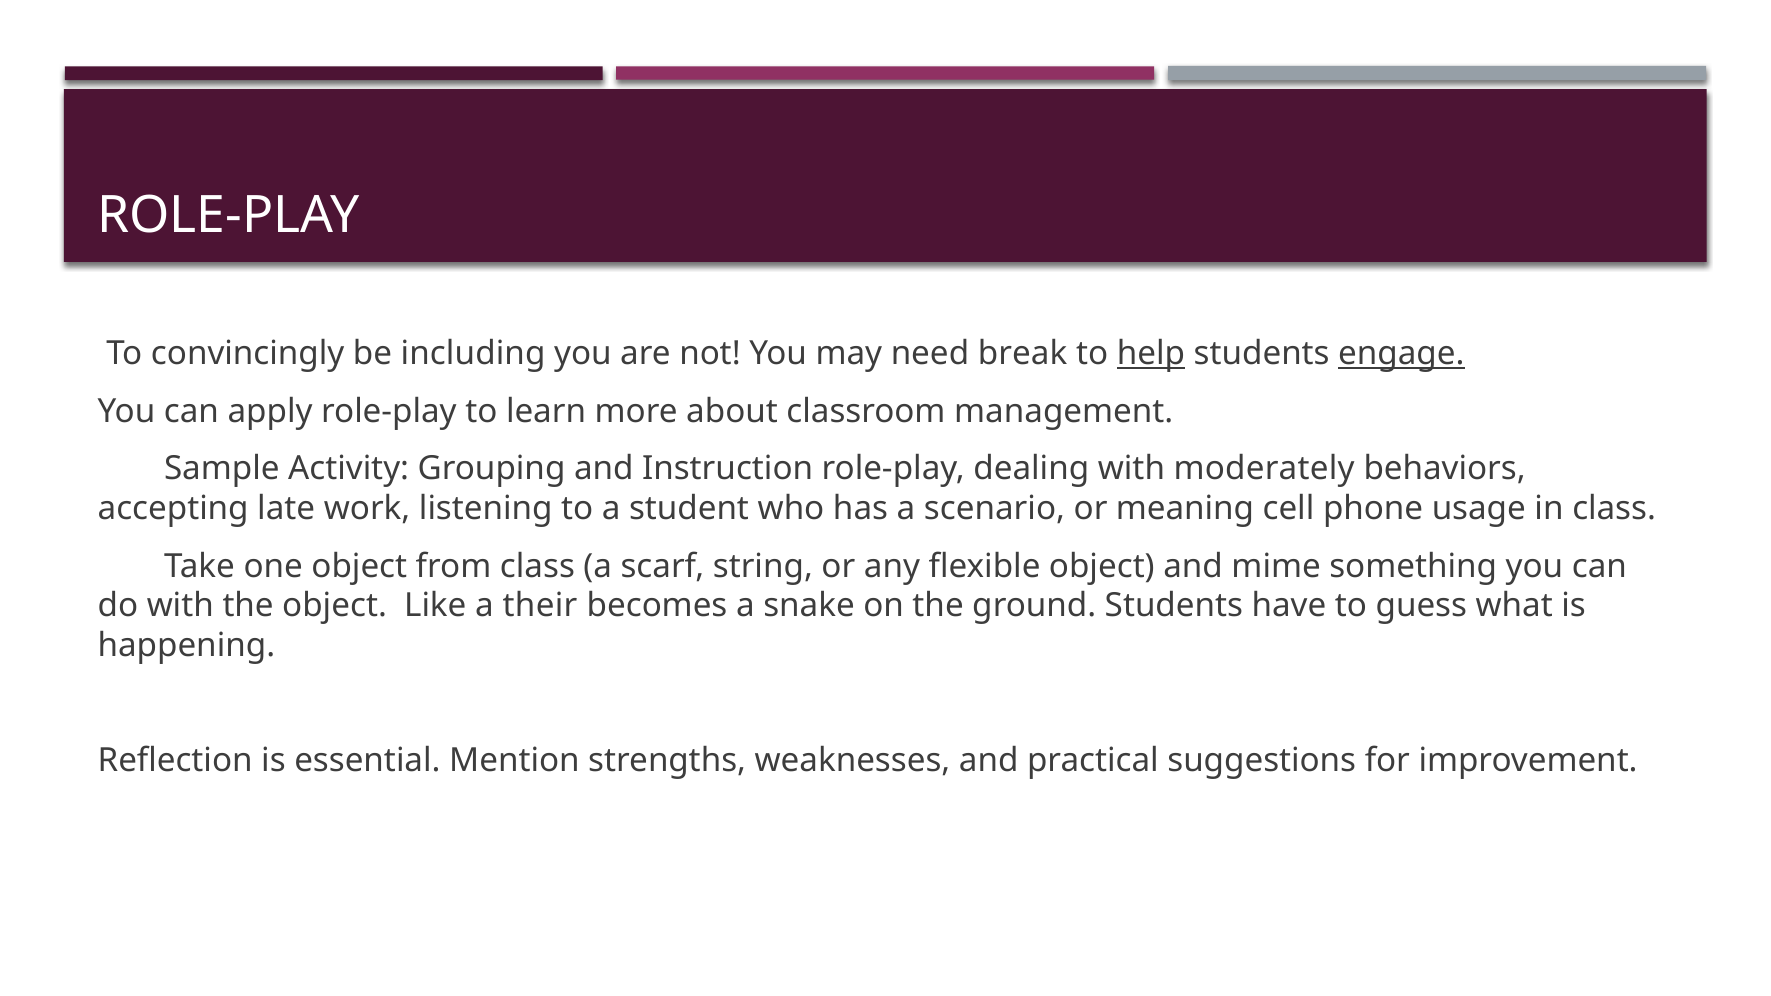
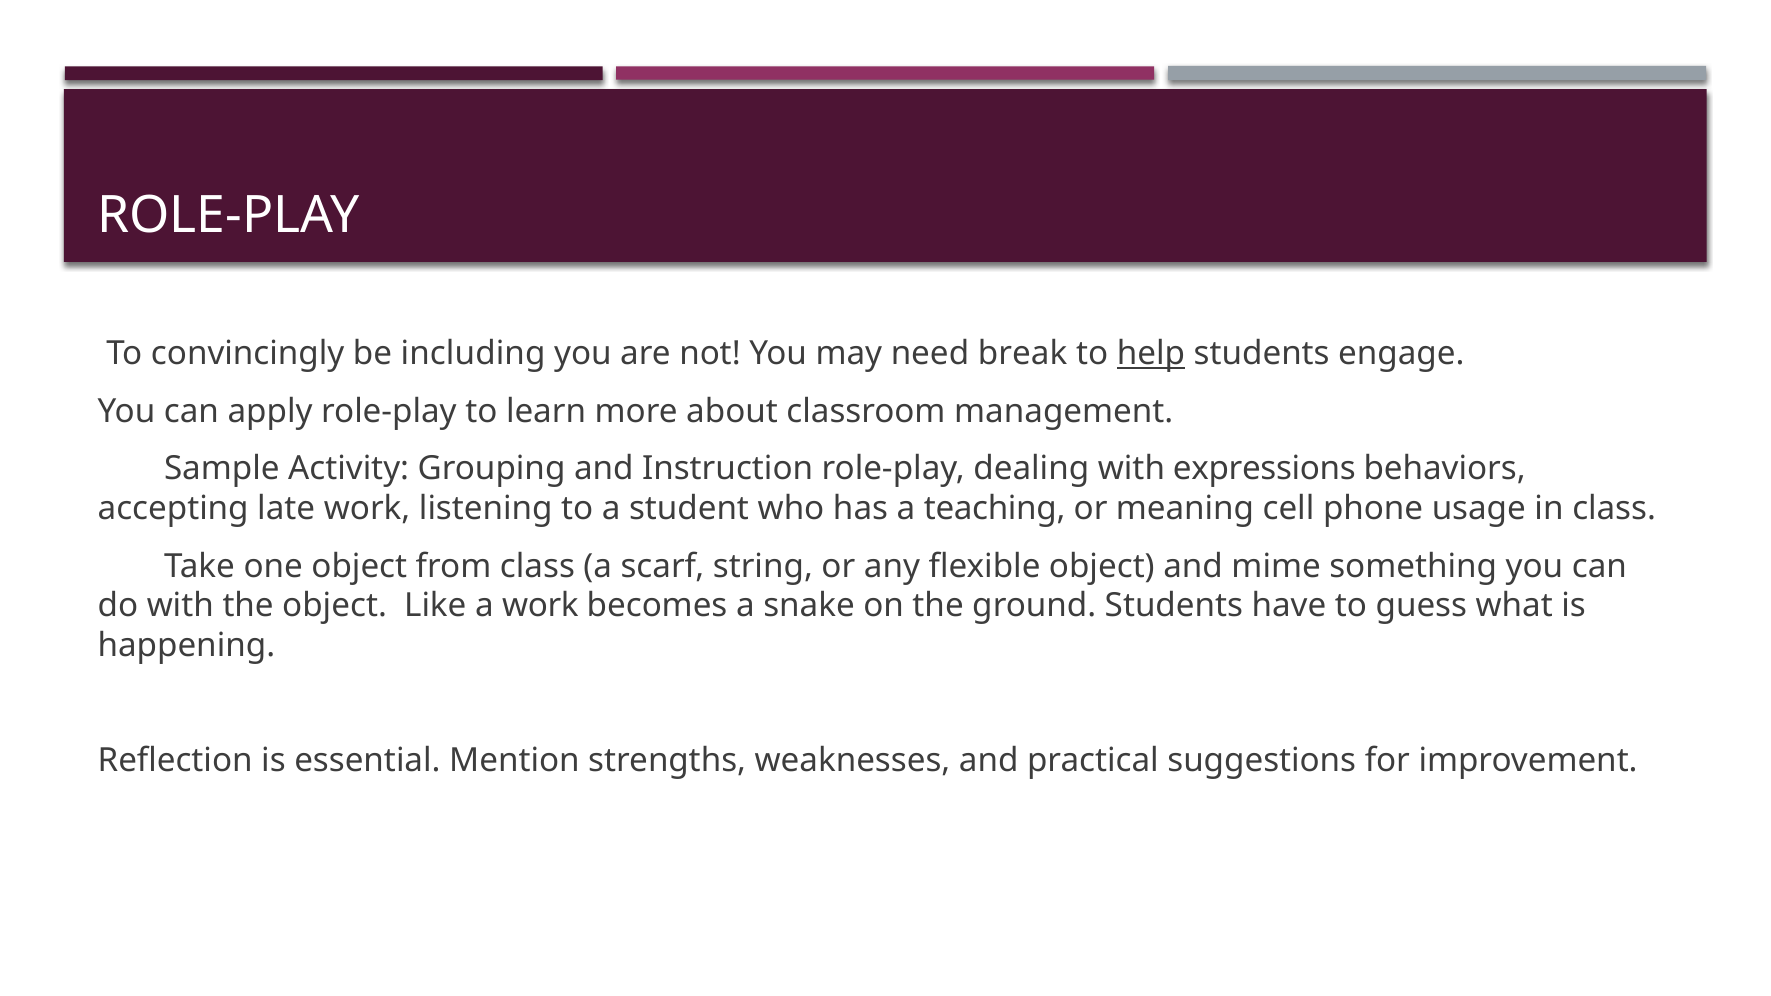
engage underline: present -> none
moderately: moderately -> expressions
scenario: scenario -> teaching
a their: their -> work
